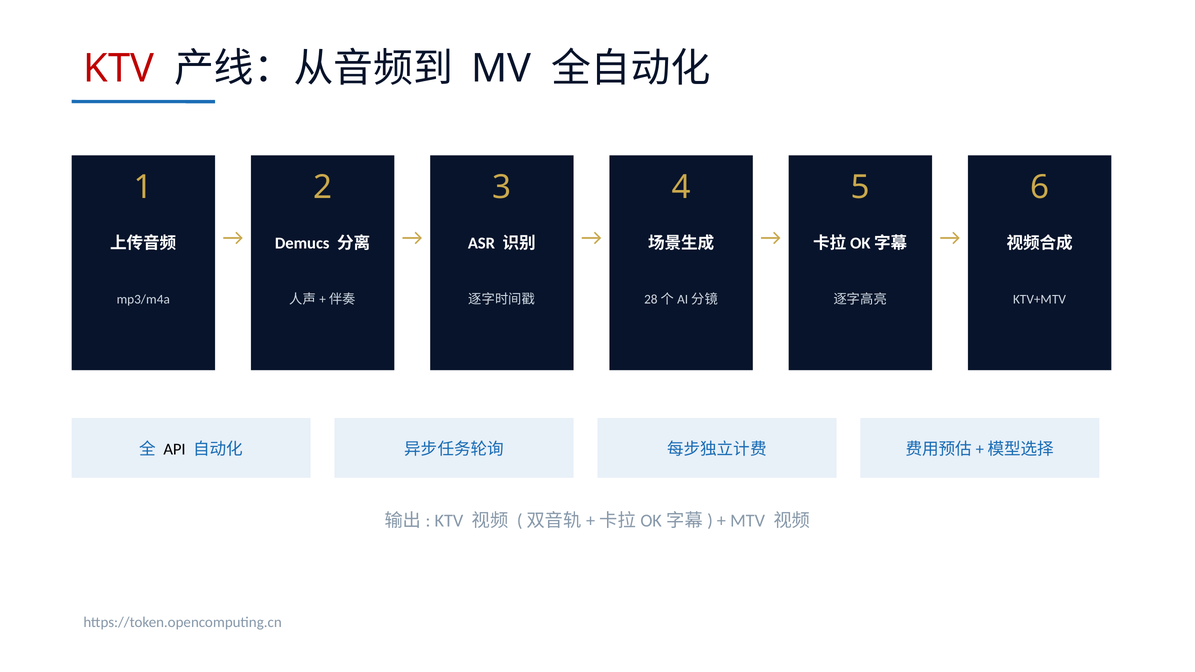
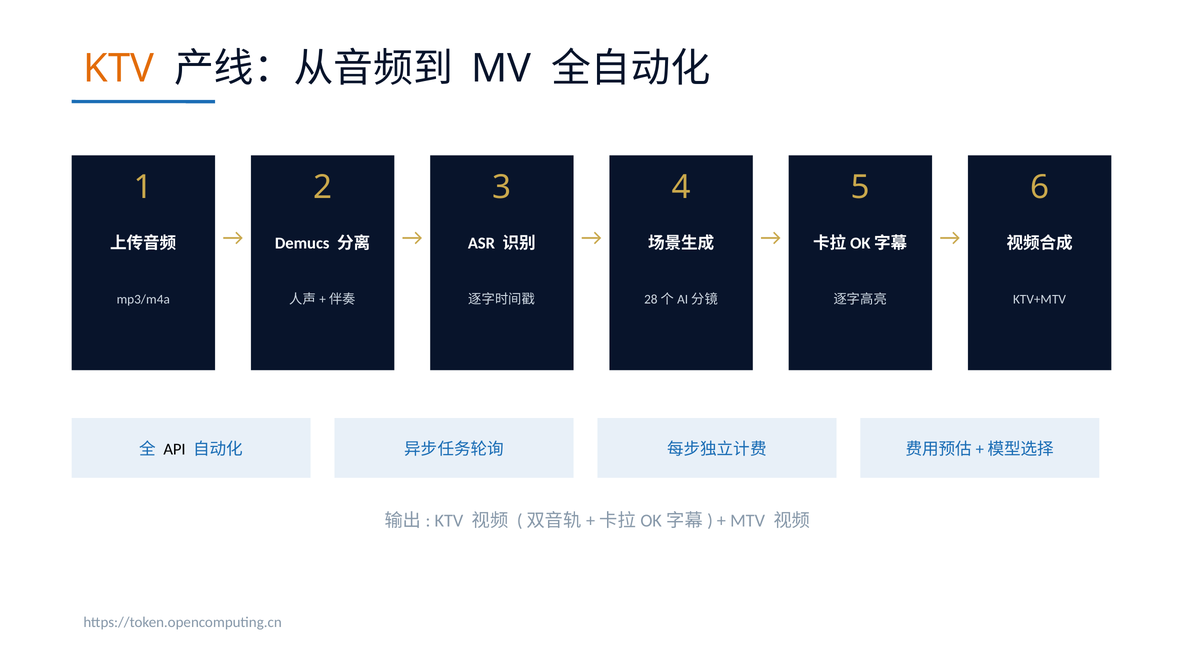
KTV at (119, 68) colour: red -> orange
